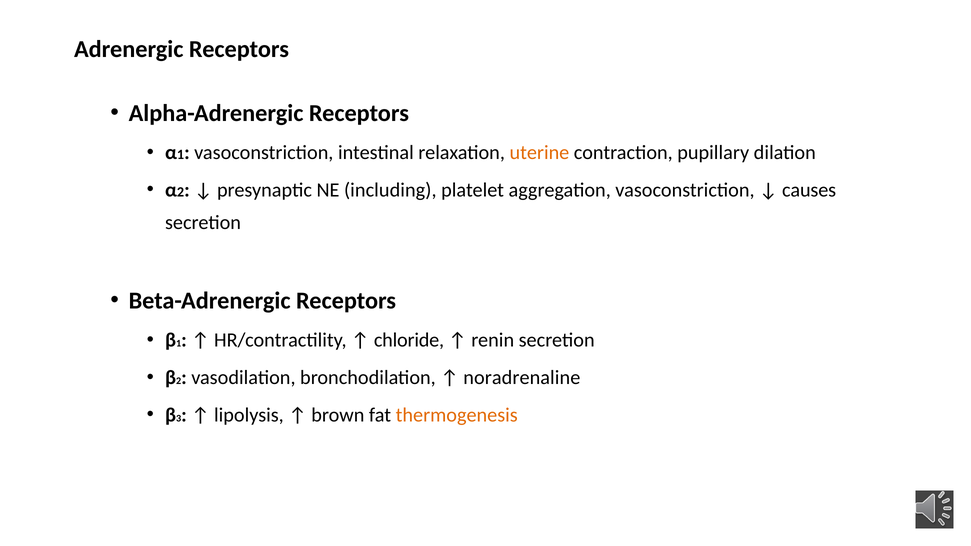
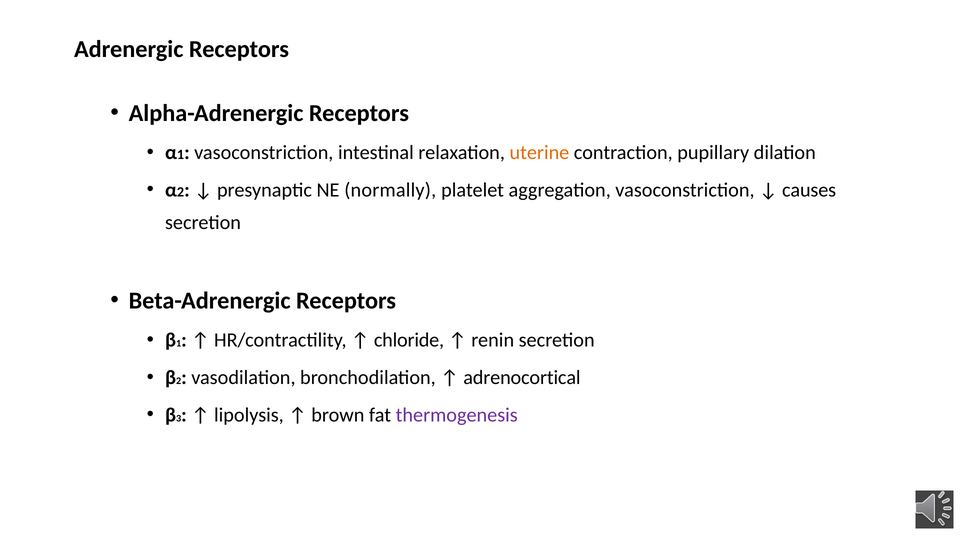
including: including -> normally
noradrenaline: noradrenaline -> adrenocortical
thermogenesis colour: orange -> purple
